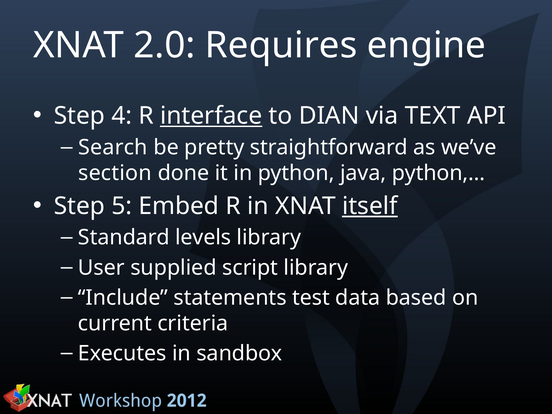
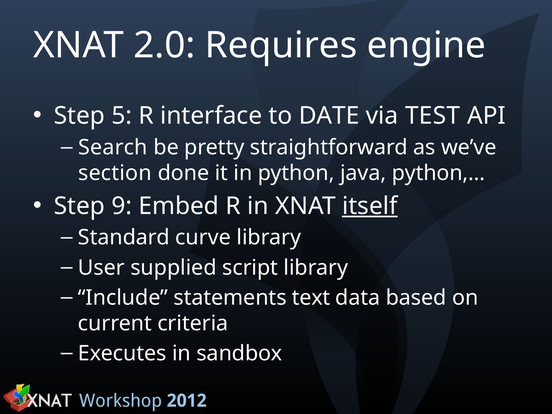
4: 4 -> 5
interface underline: present -> none
DIAN: DIAN -> DATE
TEXT: TEXT -> TEST
5: 5 -> 9
levels: levels -> curve
test: test -> text
